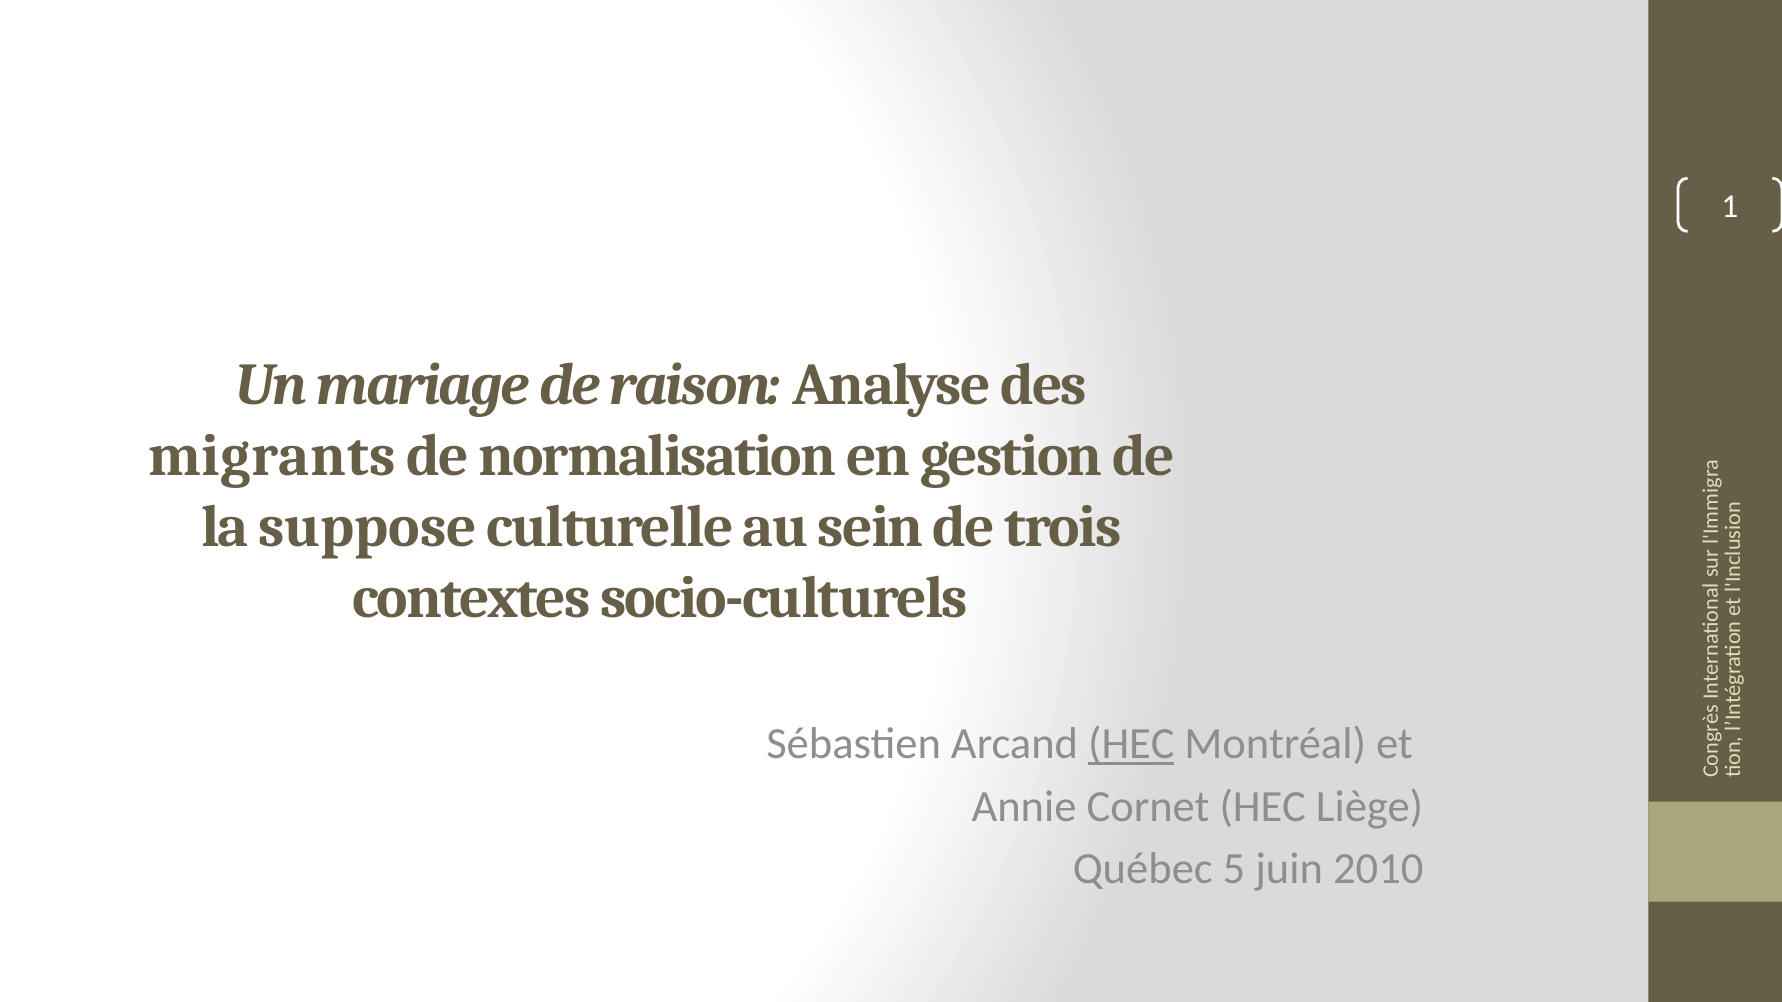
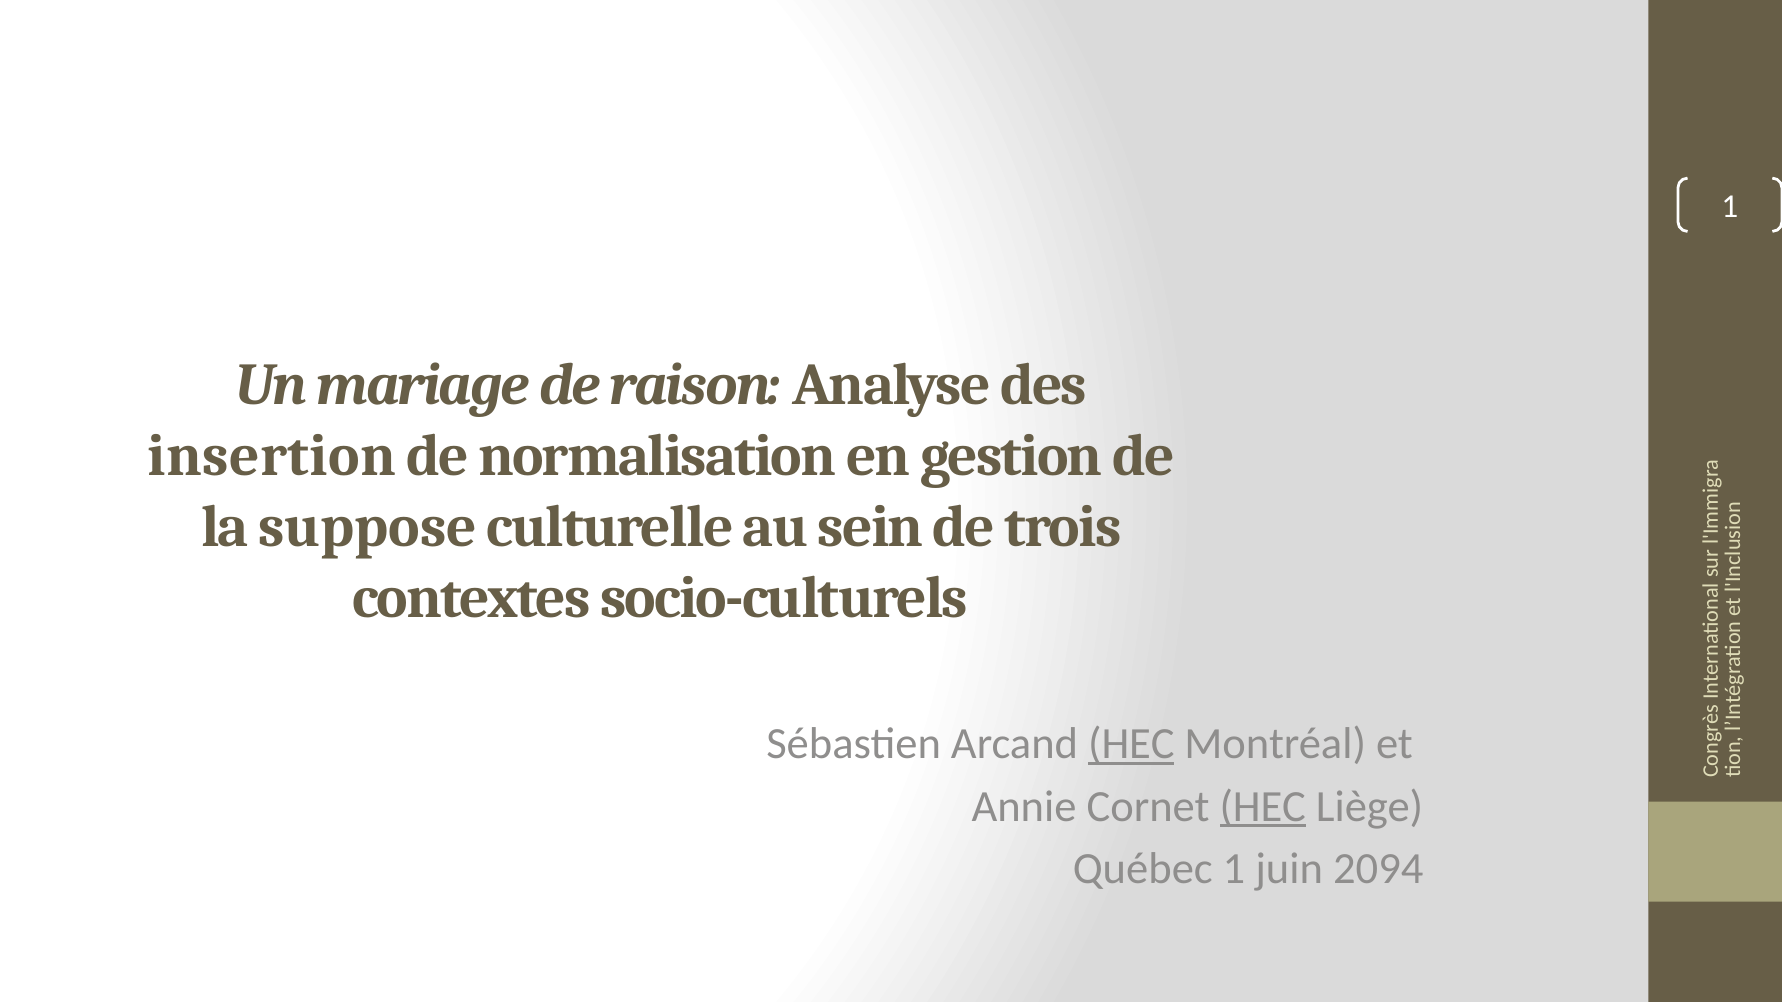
migrants: migrants -> insertion
HEC at (1263, 807) underline: none -> present
Québec 5: 5 -> 1
2010: 2010 -> 2094
